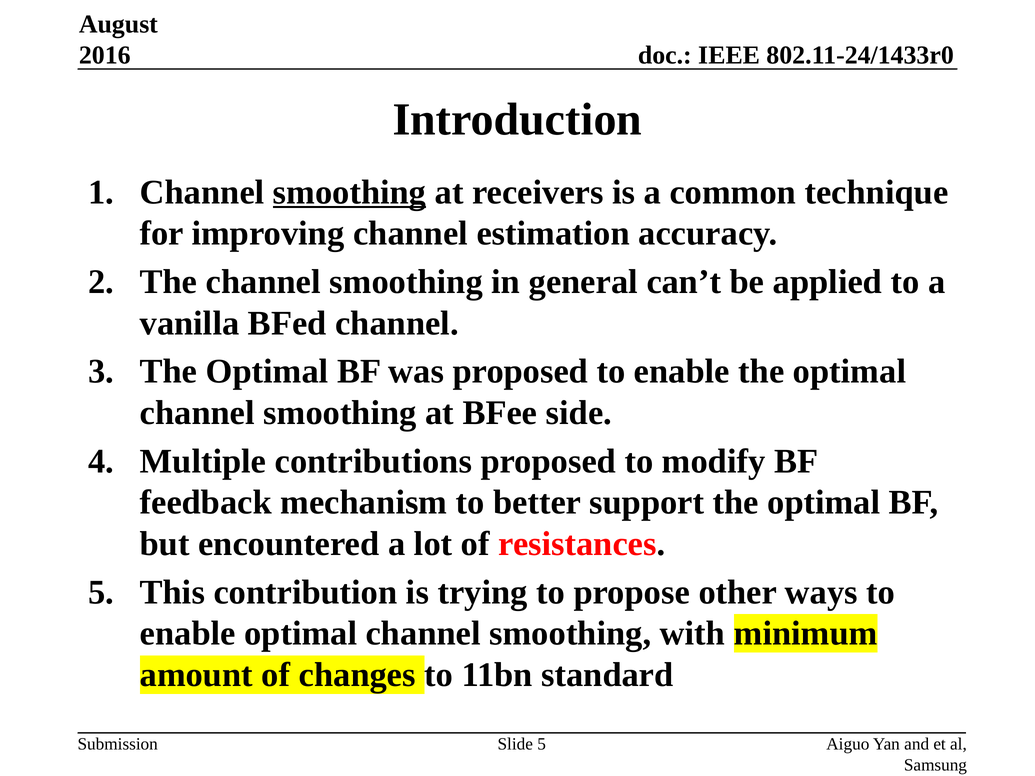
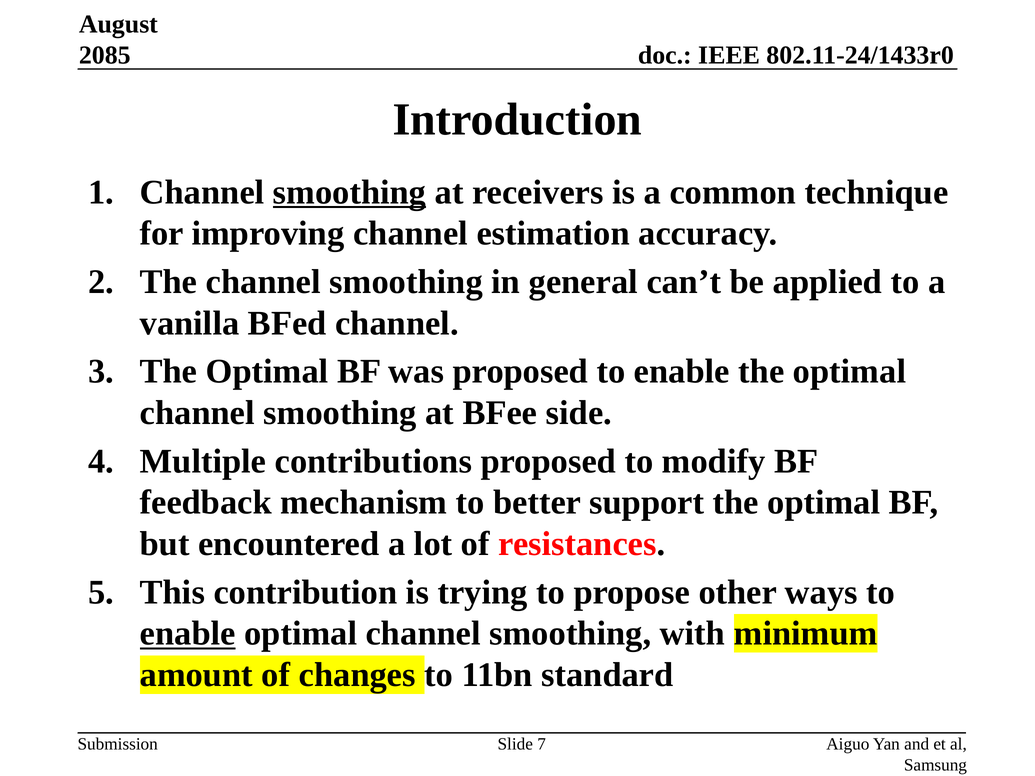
2016: 2016 -> 2085
enable at (188, 634) underline: none -> present
Slide 5: 5 -> 7
